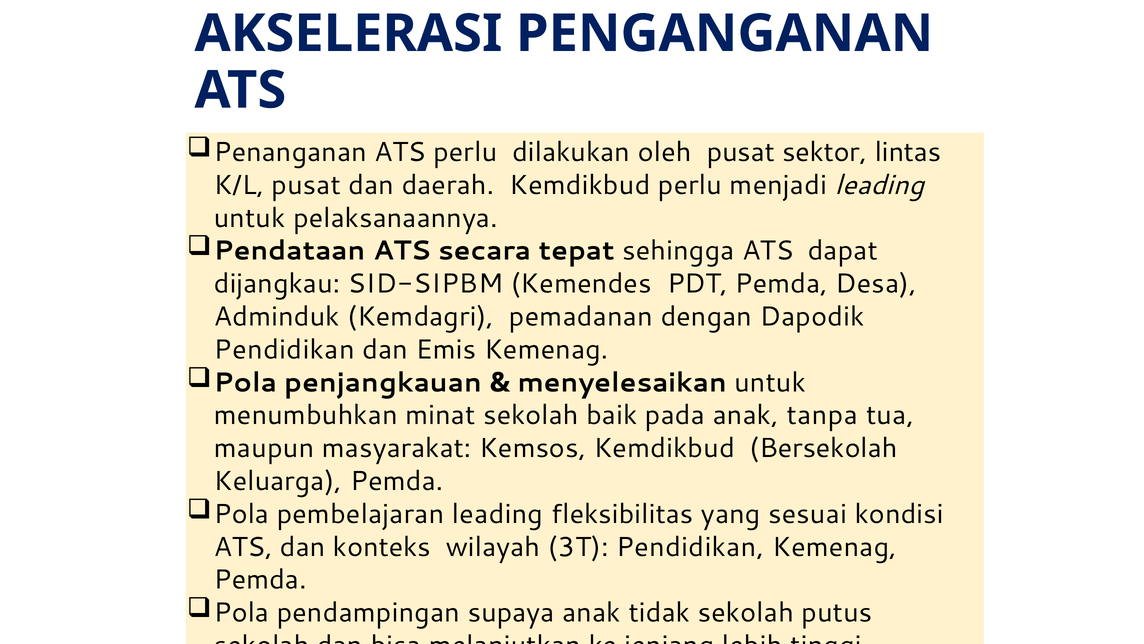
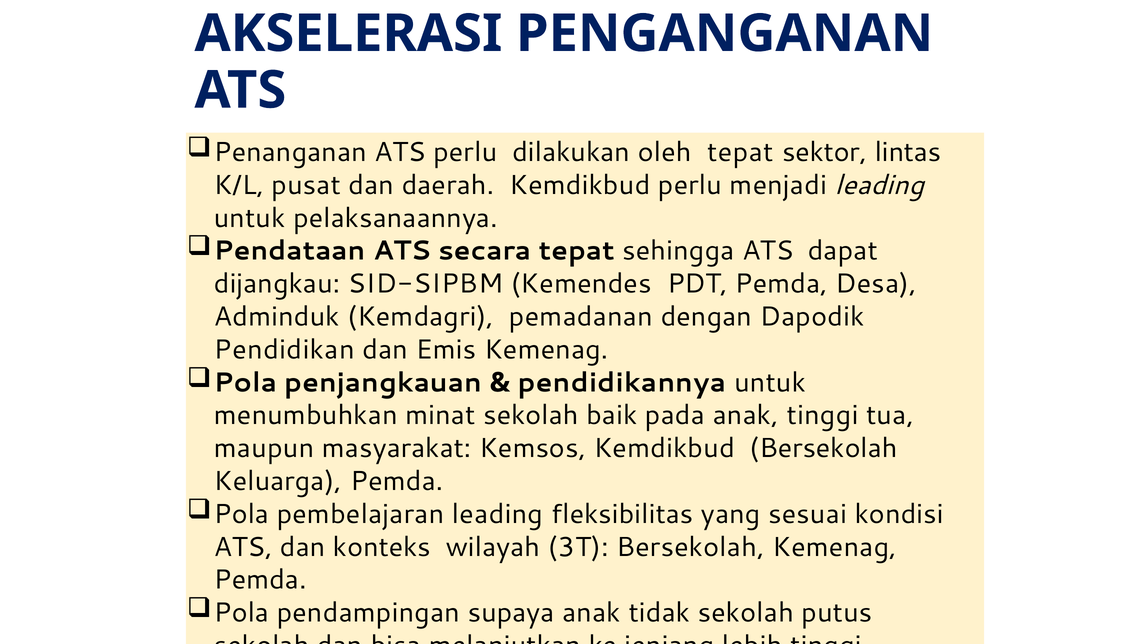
oleh pusat: pusat -> tepat
menyelesaikan: menyelesaikan -> pendidikannya
anak tanpa: tanpa -> tinggi
3T Pendidikan: Pendidikan -> Bersekolah
